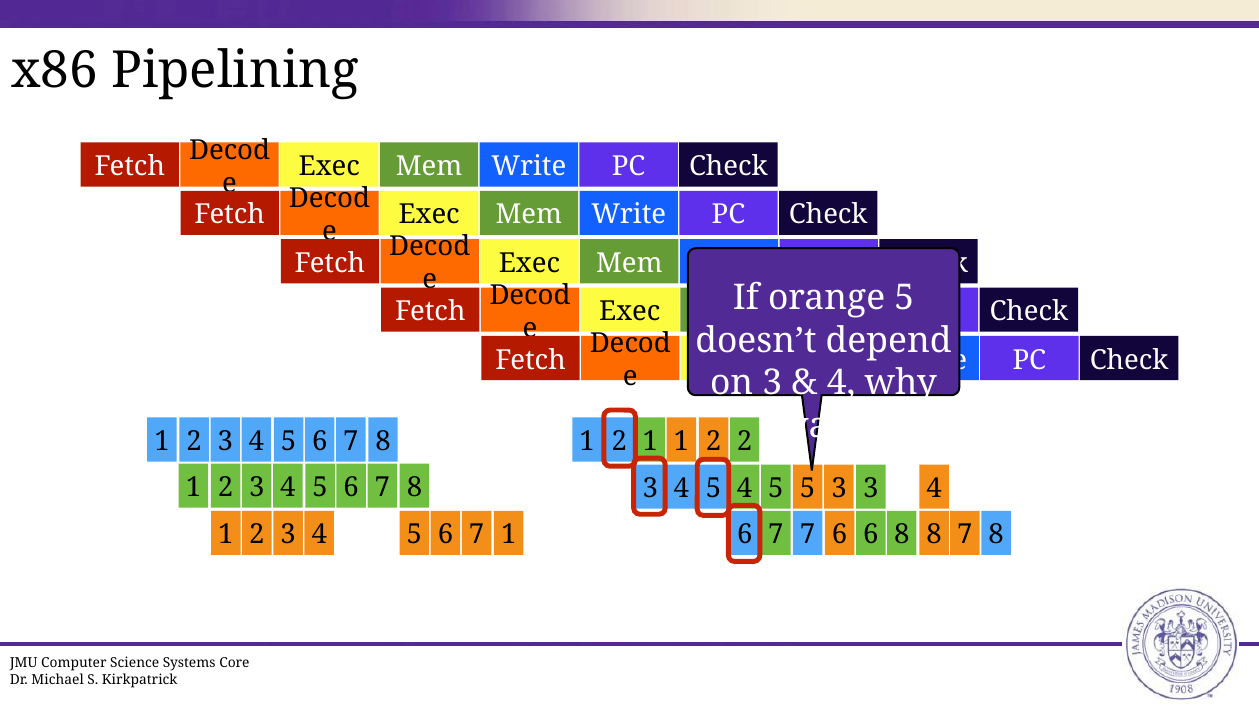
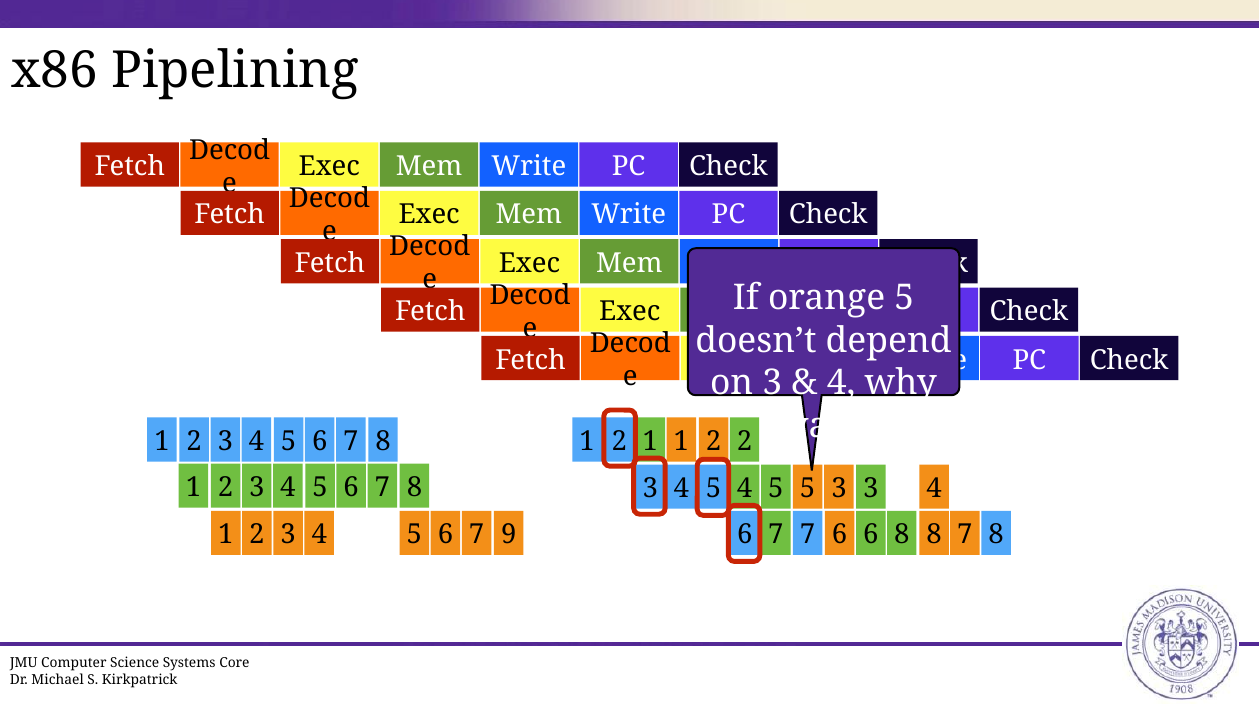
7 1: 1 -> 9
